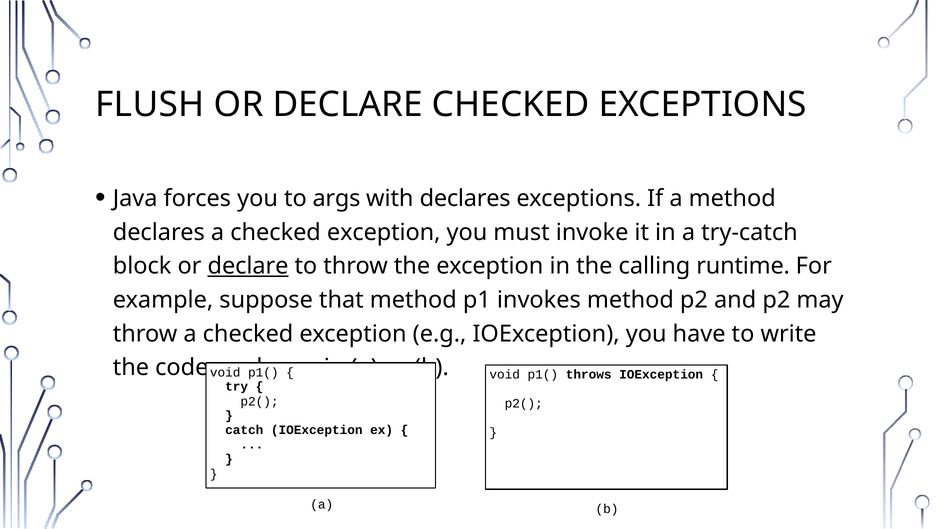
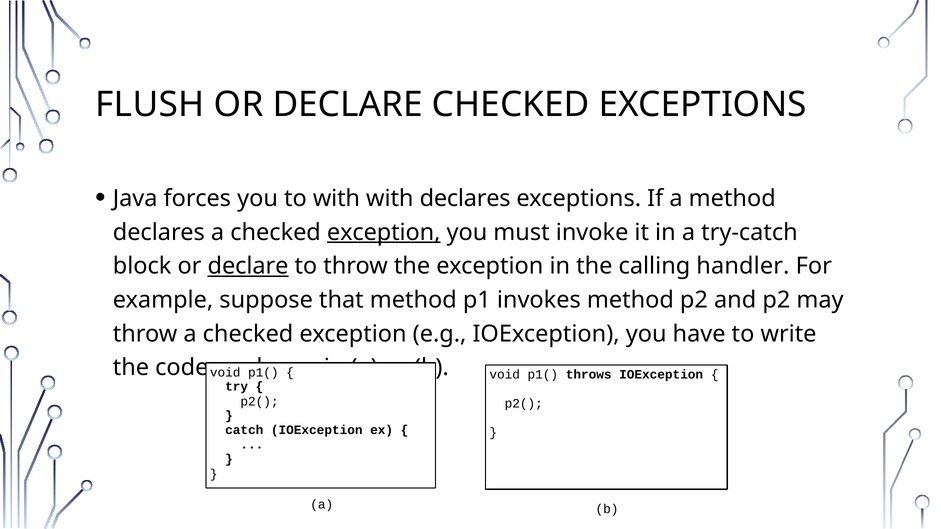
to args: args -> with
exception at (384, 232) underline: none -> present
runtime: runtime -> handler
